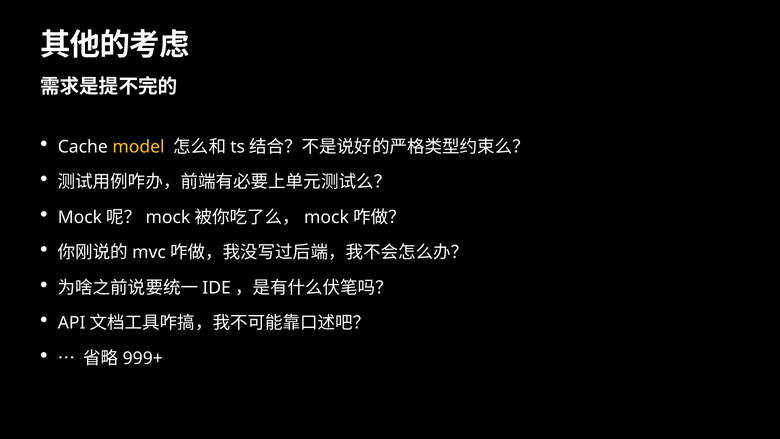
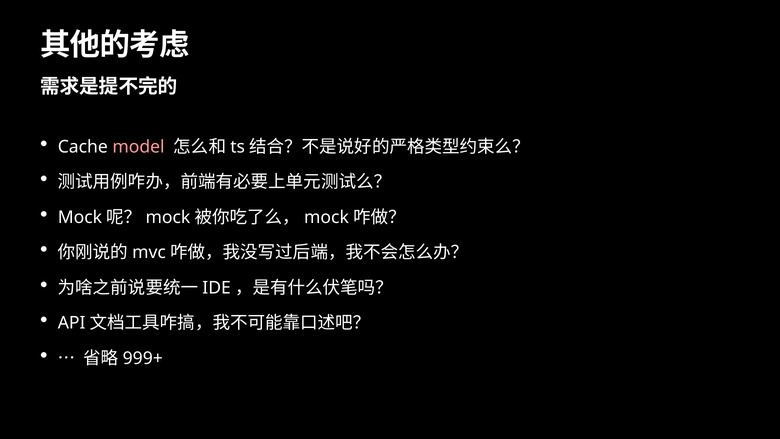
model colour: yellow -> pink
